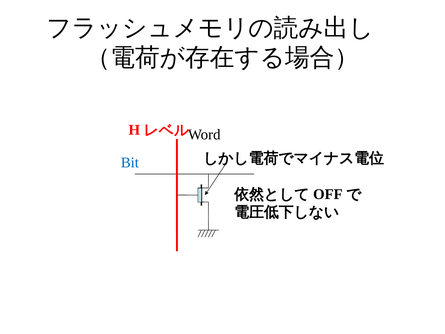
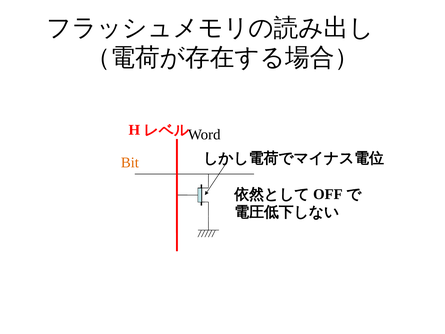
Bit colour: blue -> orange
